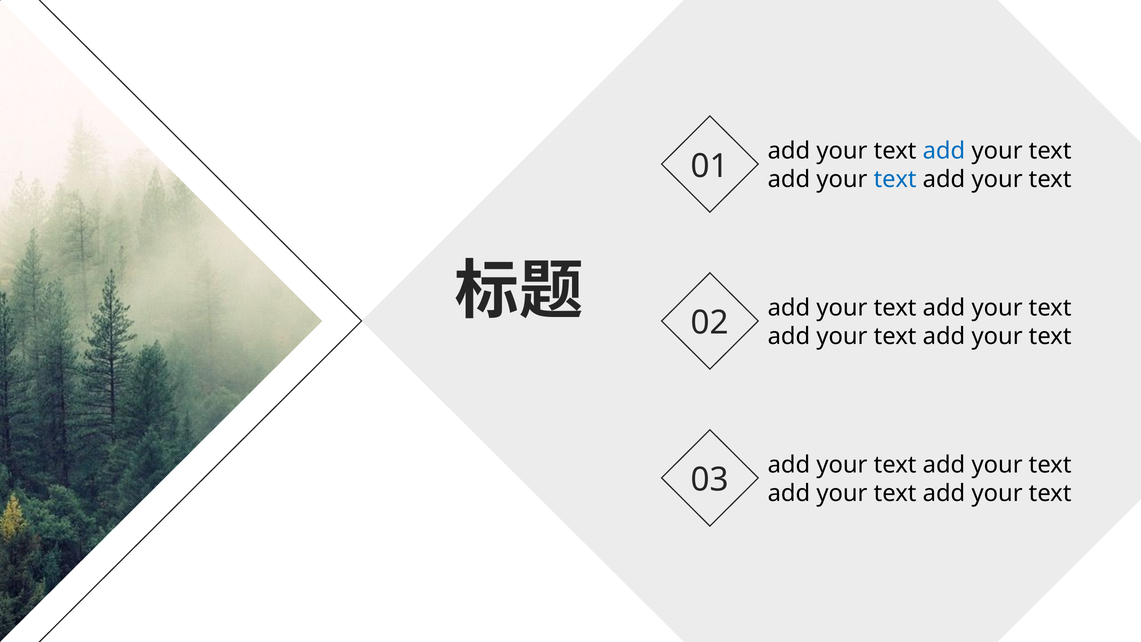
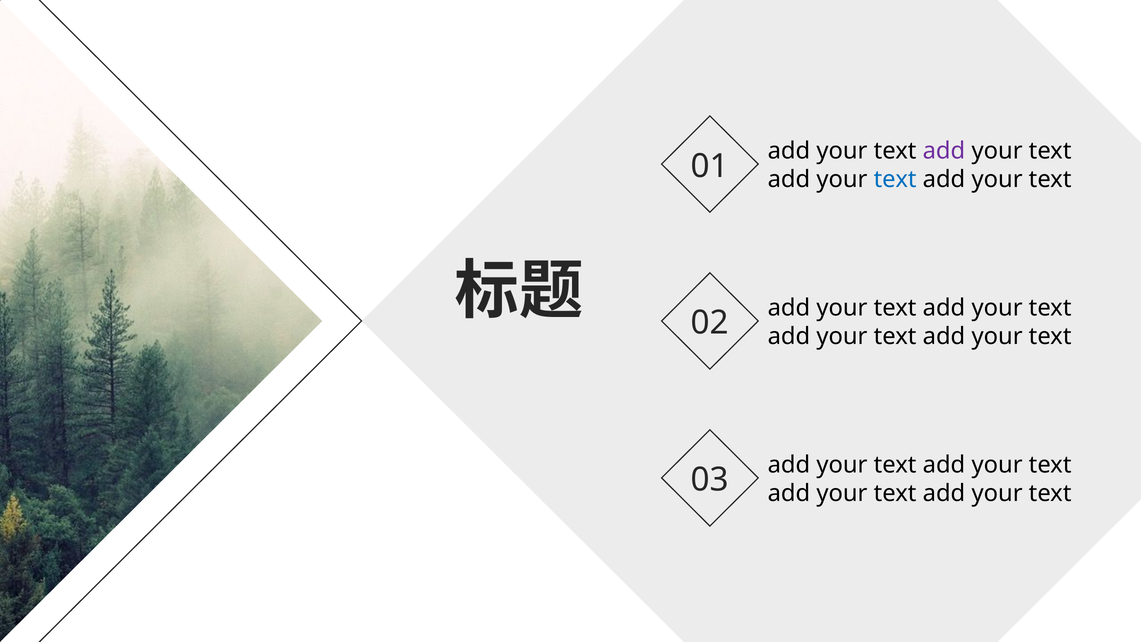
add at (944, 151) colour: blue -> purple
